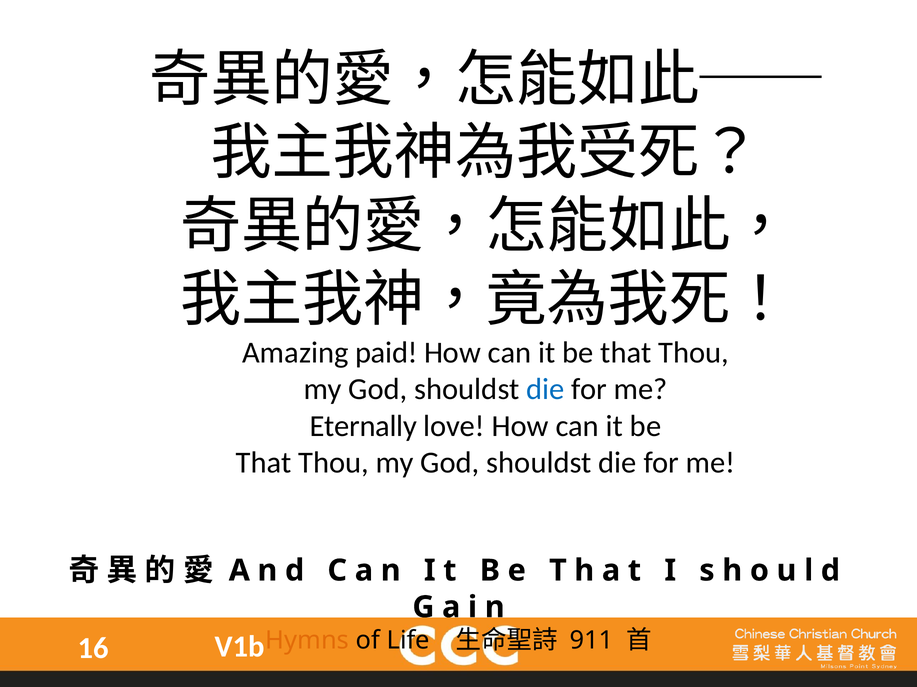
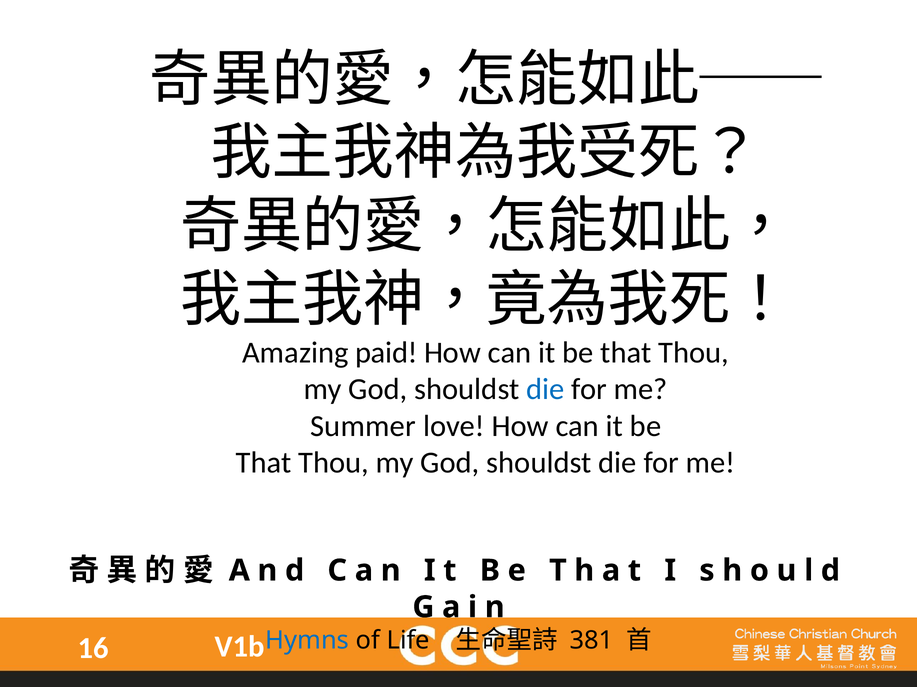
Eternally: Eternally -> Summer
Hymns colour: orange -> blue
911: 911 -> 381
